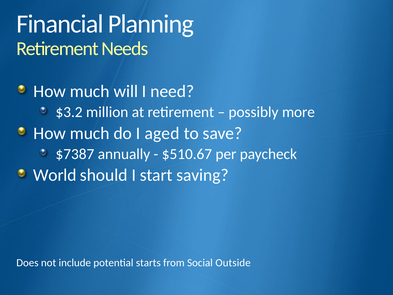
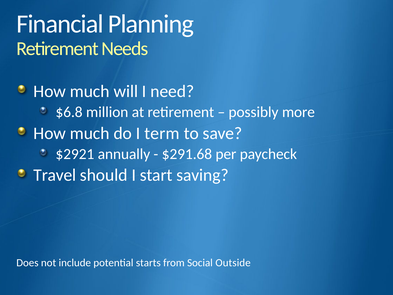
$3.2: $3.2 -> $6.8
aged: aged -> term
$7387: $7387 -> $2921
$510.67: $510.67 -> $291.68
World: World -> Travel
